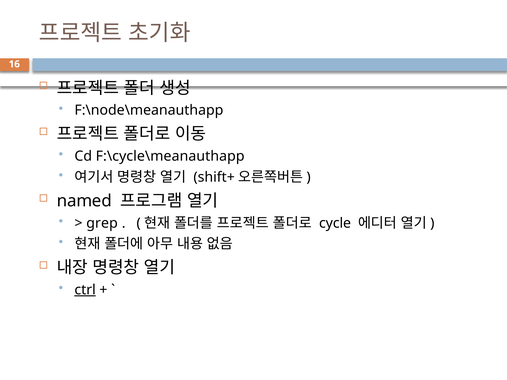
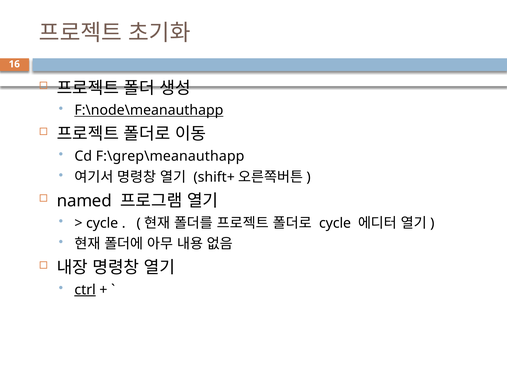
F:\node\meanauthapp underline: none -> present
F:\cycle\meanauthapp: F:\cycle\meanauthapp -> F:\grep\meanauthapp
grep at (102, 223): grep -> cycle
